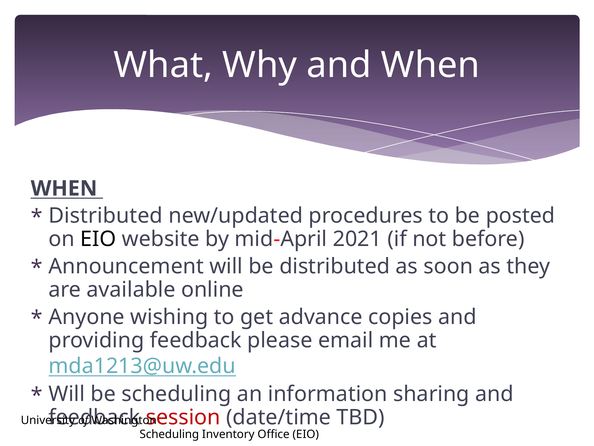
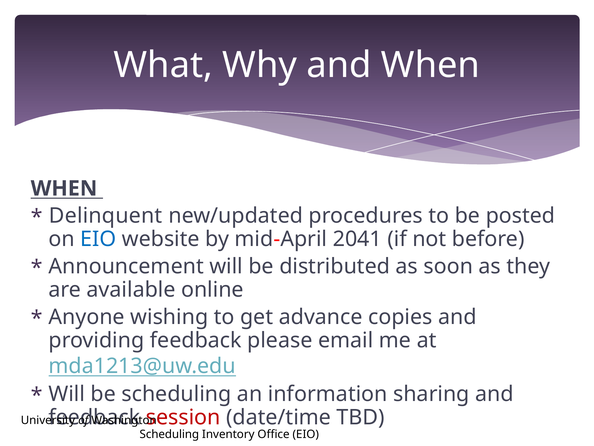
Distributed at (106, 216): Distributed -> Delinquent
EIO at (98, 239) colour: black -> blue
2021: 2021 -> 2041
